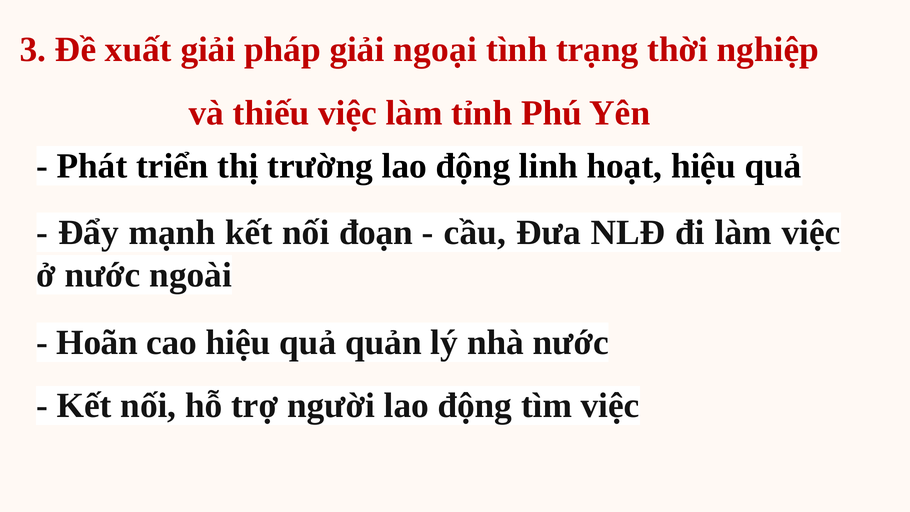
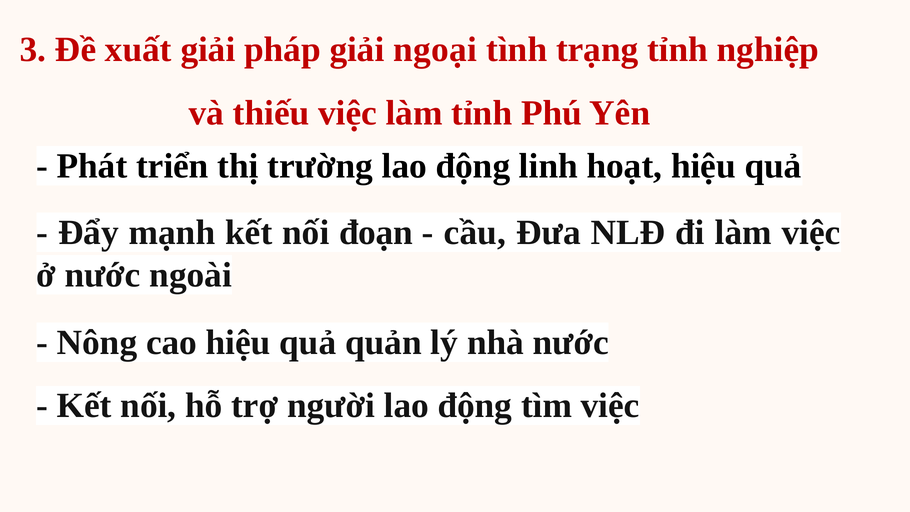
trạng thời: thời -> tỉnh
Hoãn: Hoãn -> Nông
